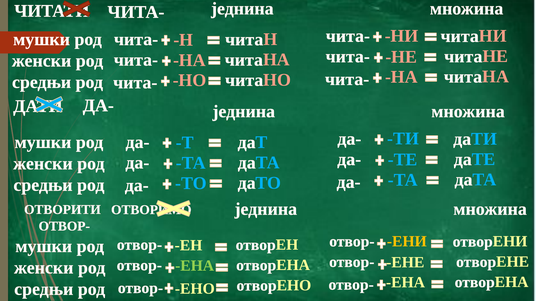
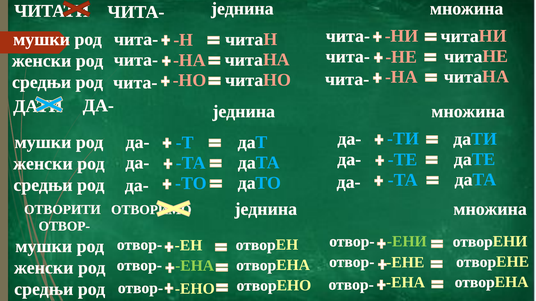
ЕНИ colour: yellow -> light green
